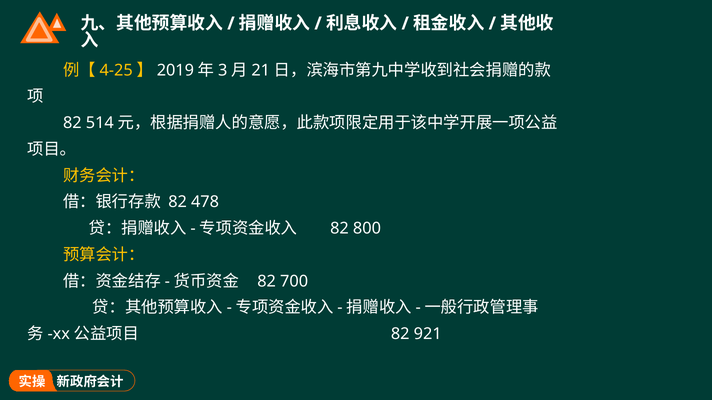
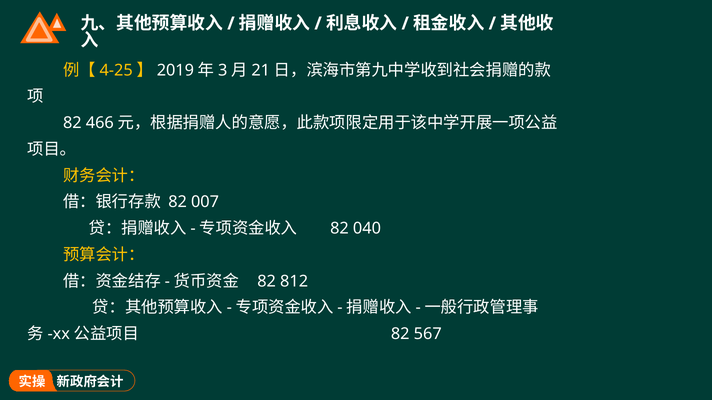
514: 514 -> 466
478: 478 -> 007
800: 800 -> 040
700: 700 -> 812
921: 921 -> 567
